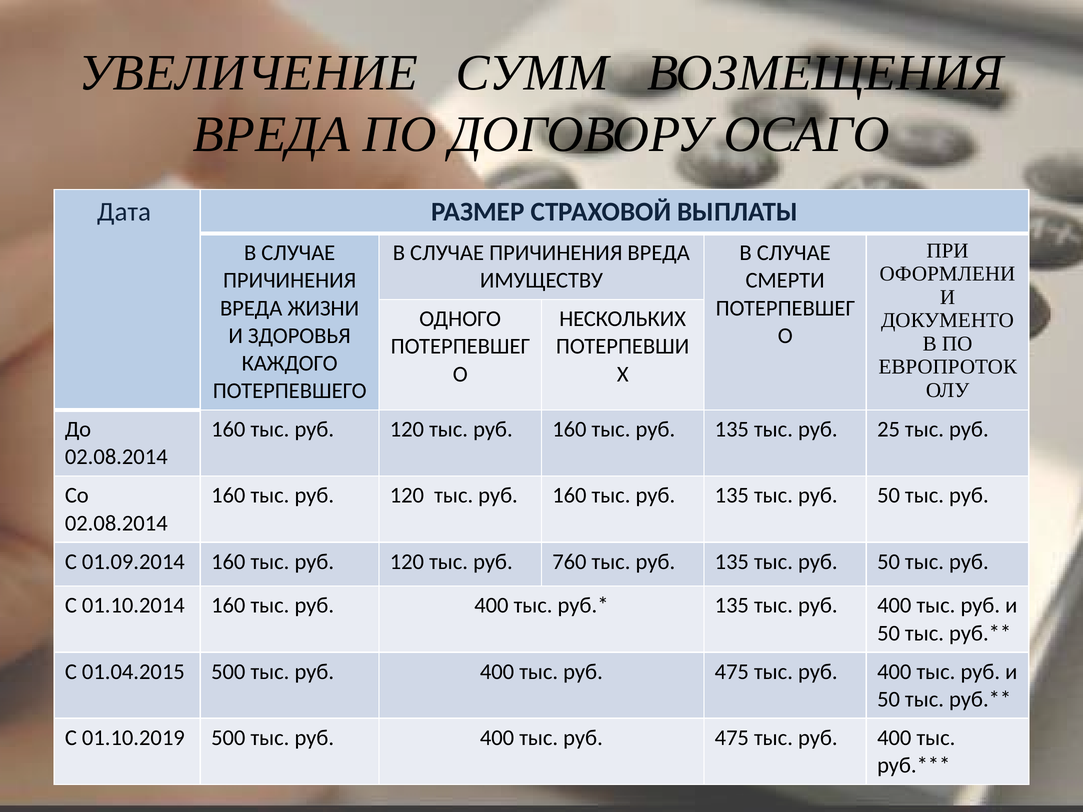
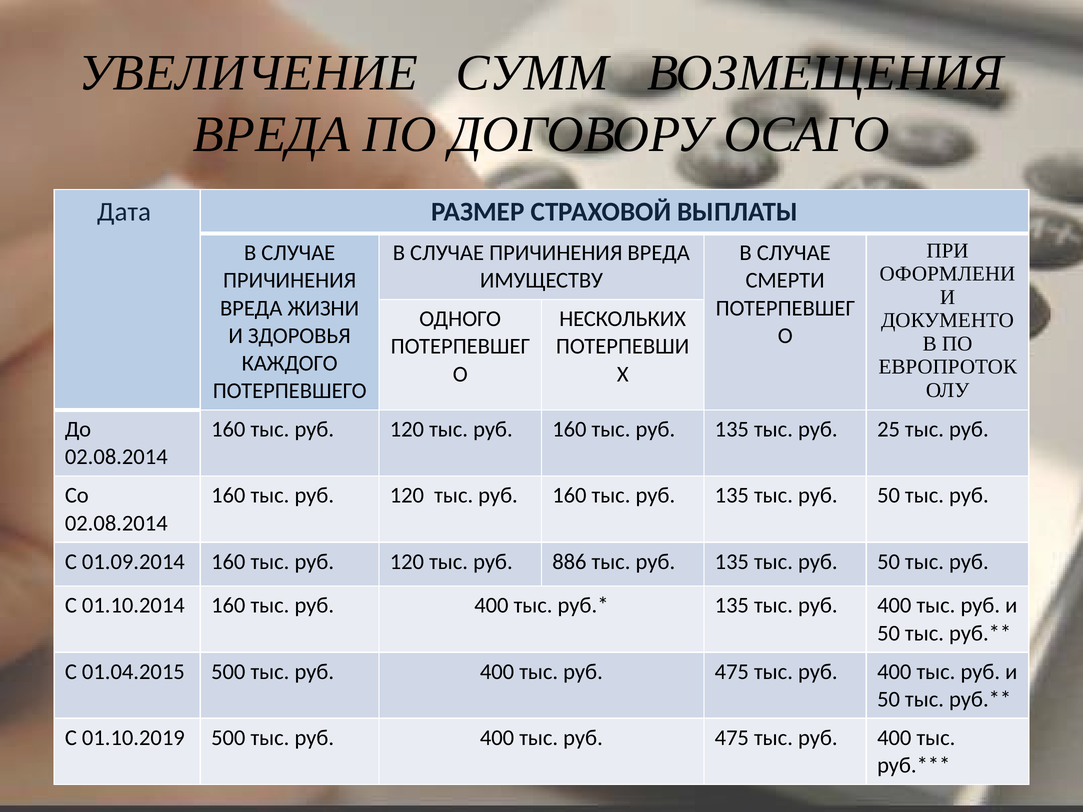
760: 760 -> 886
